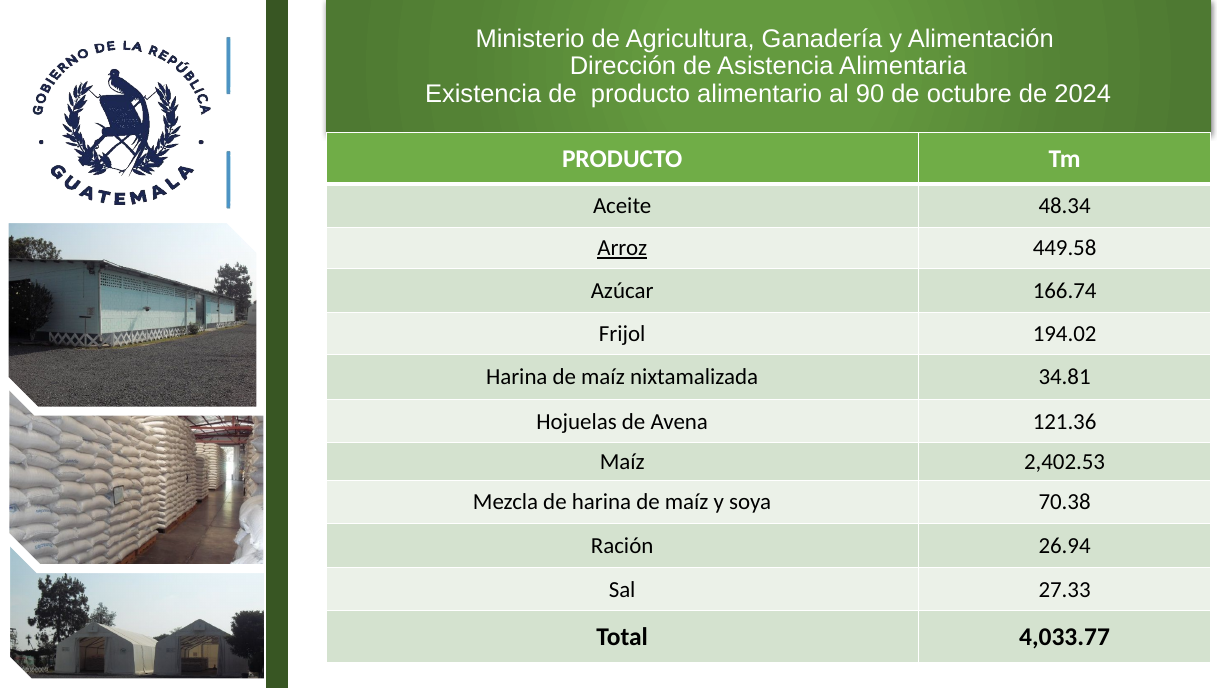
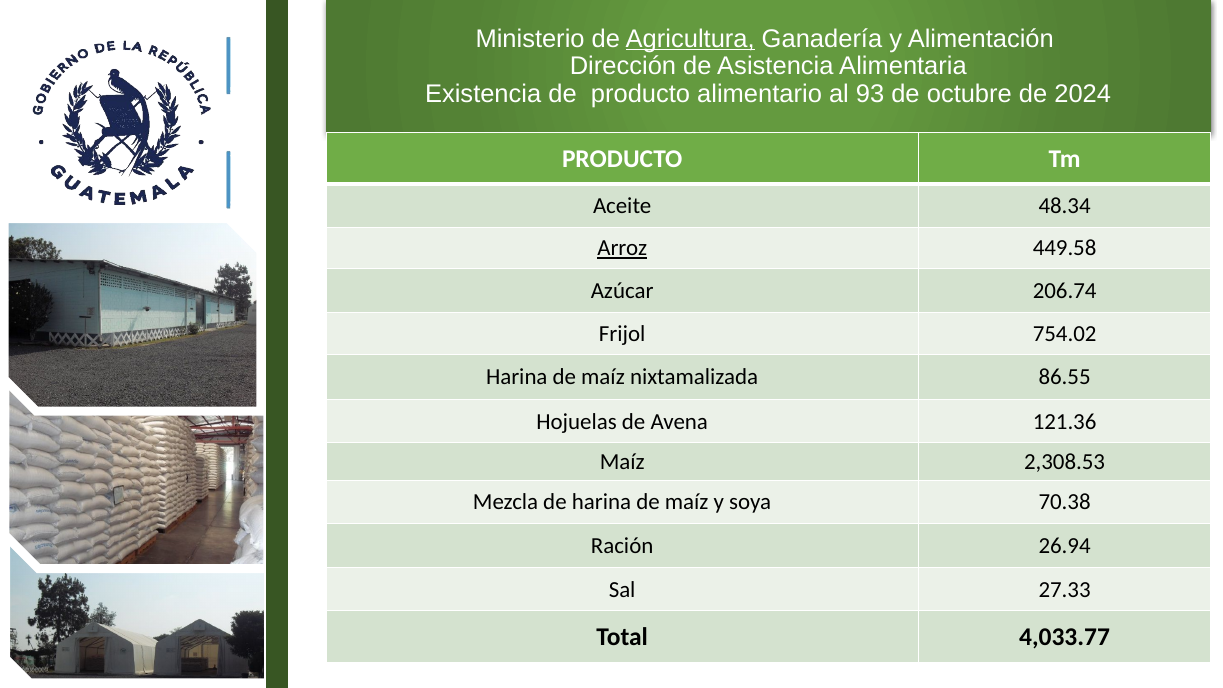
Agricultura underline: none -> present
90: 90 -> 93
166.74: 166.74 -> 206.74
194.02: 194.02 -> 754.02
34.81: 34.81 -> 86.55
2,402.53: 2,402.53 -> 2,308.53
